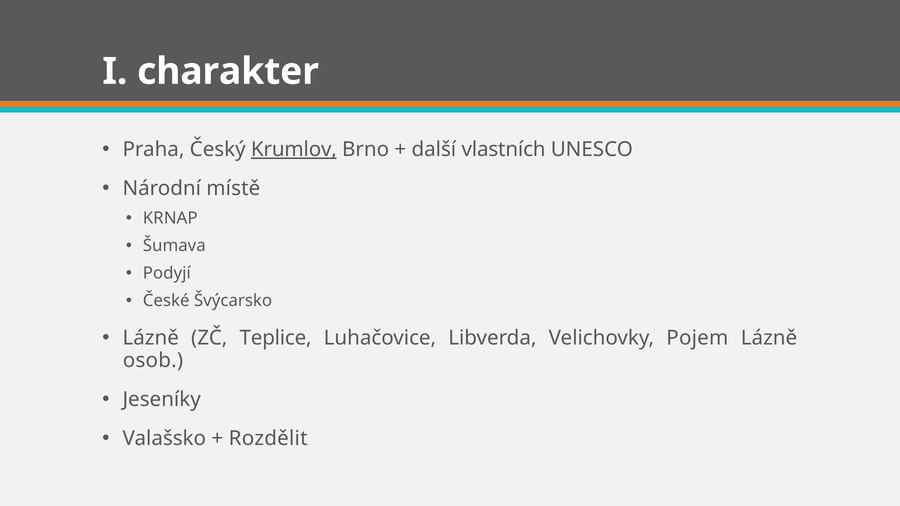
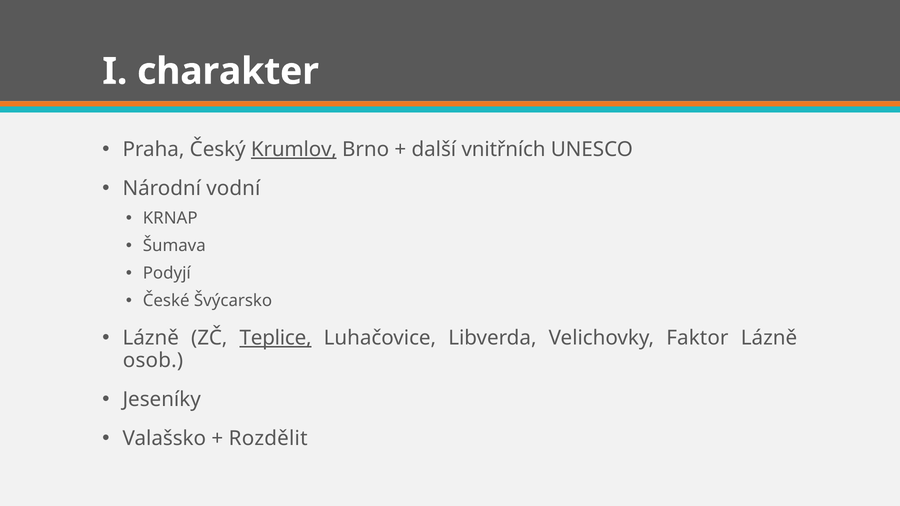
vlastních: vlastních -> vnitřních
místě: místě -> vodní
Teplice underline: none -> present
Pojem: Pojem -> Faktor
